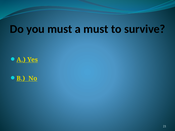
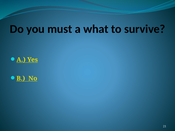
a must: must -> what
